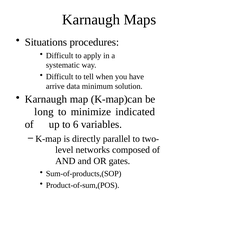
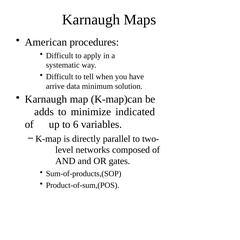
Situations: Situations -> American
long: long -> adds
